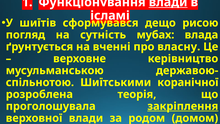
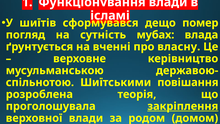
влади at (168, 2) underline: present -> none
рисою: рисою -> помер
коранічної: коранічної -> повішання
